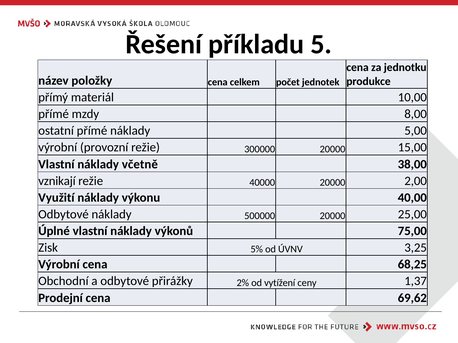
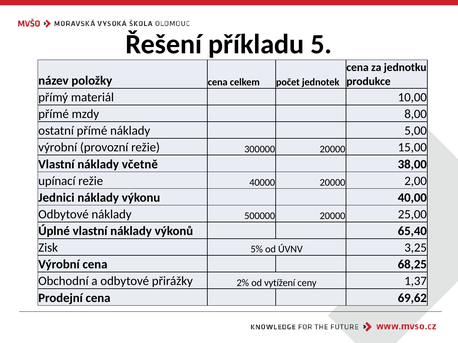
vznikají: vznikají -> upínací
Využití: Využití -> Jednici
75,00: 75,00 -> 65,40
